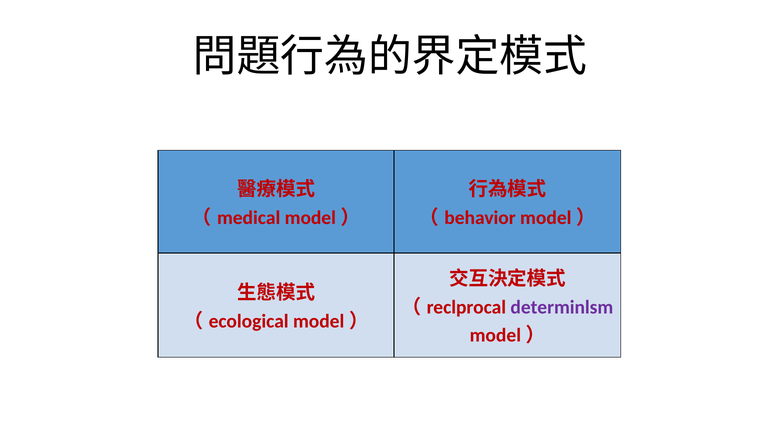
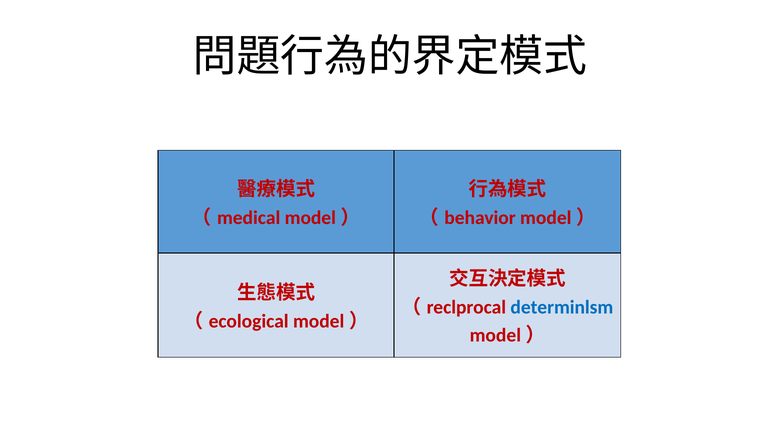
determinlsm colour: purple -> blue
